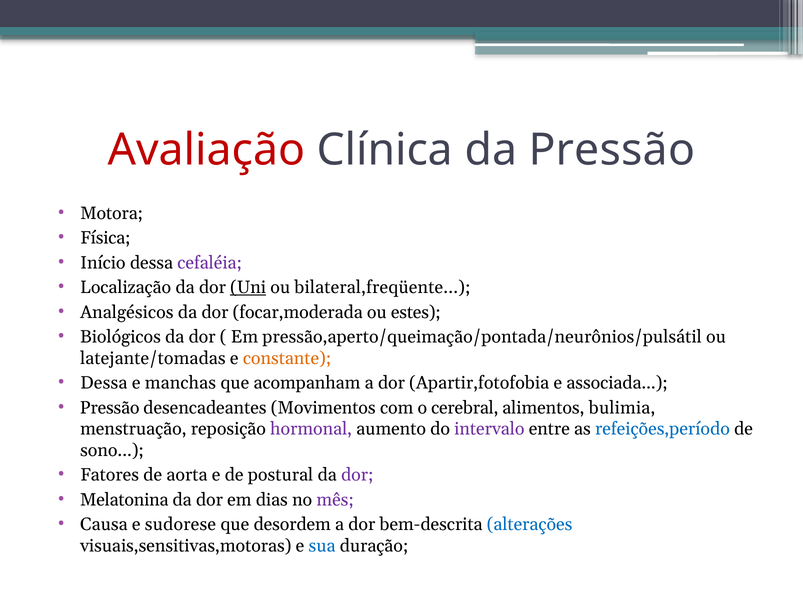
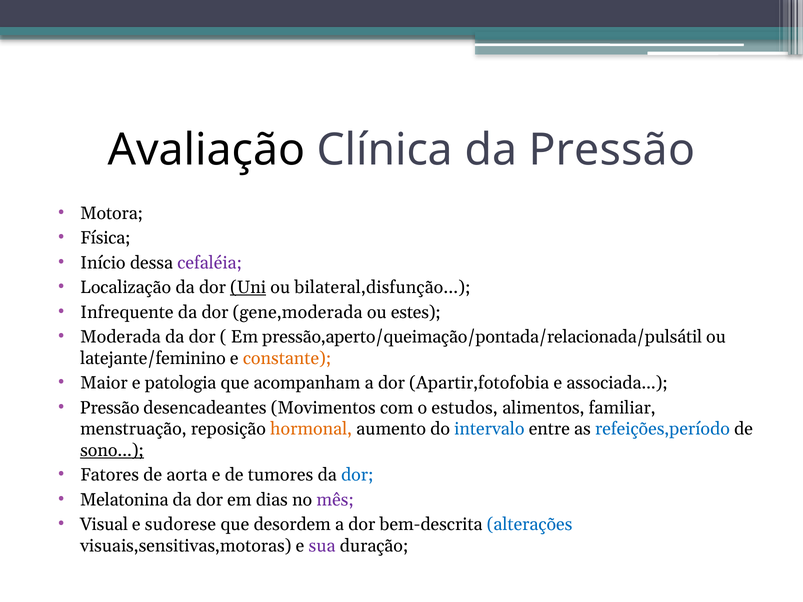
Avaliação colour: red -> black
bilateral,freqüente: bilateral,freqüente -> bilateral,disfunção
Analgésicos: Analgésicos -> Infrequente
focar,moderada: focar,moderada -> gene,moderada
Biológicos: Biológicos -> Moderada
pressão,aperto/queimação/pontada/neurônios/pulsátil: pressão,aperto/queimação/pontada/neurônios/pulsátil -> pressão,aperto/queimação/pontada/relacionada/pulsátil
latejante/tomadas: latejante/tomadas -> latejante/feminino
Dessa at (104, 383): Dessa -> Maior
manchas: manchas -> patologia
cerebral: cerebral -> estudos
bulimia: bulimia -> familiar
hormonal colour: purple -> orange
intervalo colour: purple -> blue
sono underline: none -> present
postural: postural -> tumores
dor at (357, 475) colour: purple -> blue
Causa: Causa -> Visual
sua colour: blue -> purple
